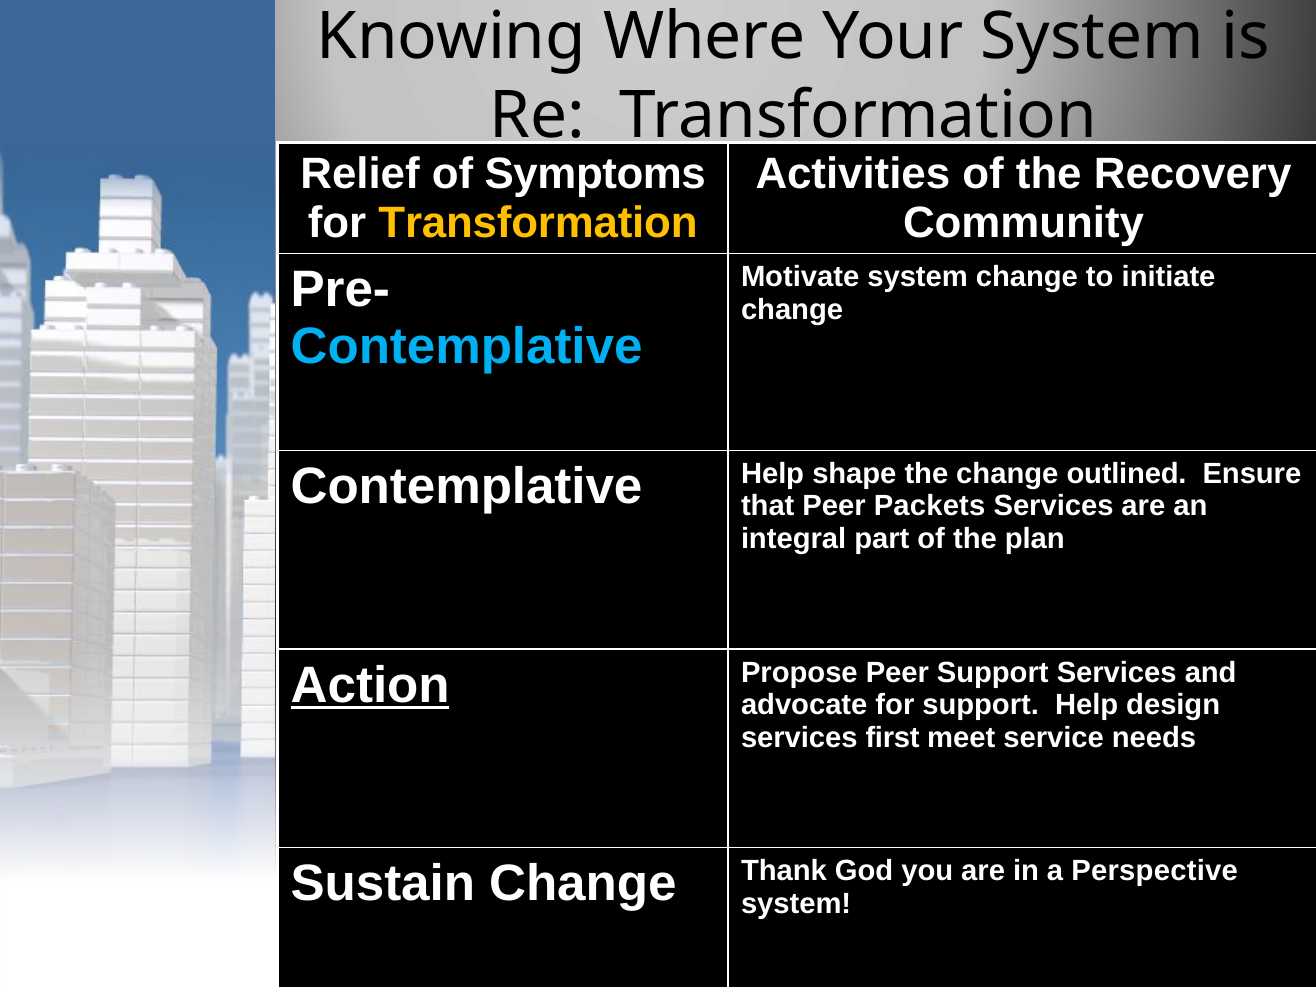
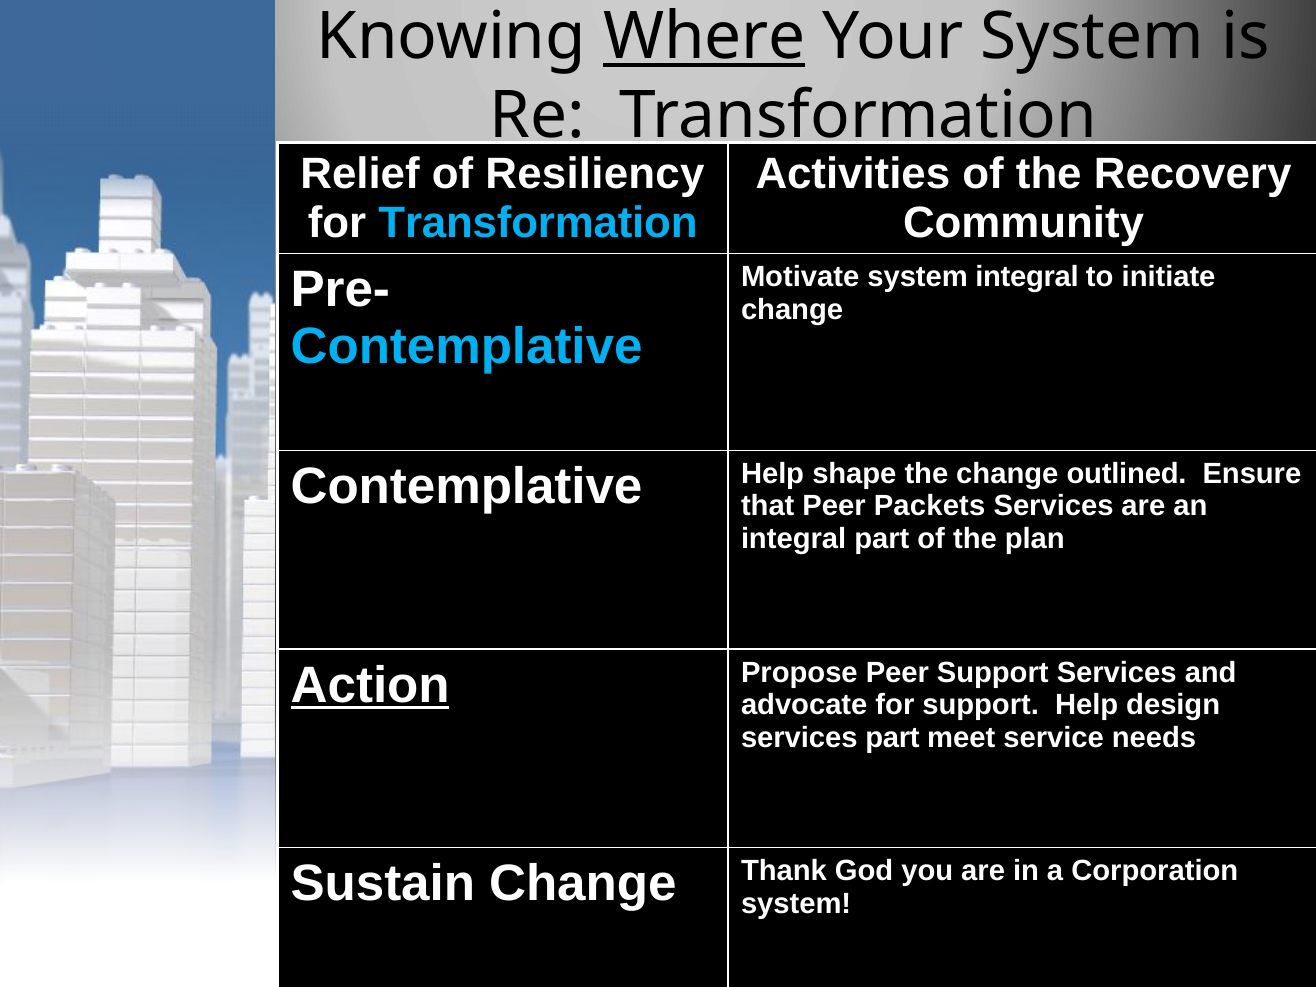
Where underline: none -> present
Symptoms: Symptoms -> Resiliency
Transformation at (538, 223) colour: yellow -> light blue
system change: change -> integral
services first: first -> part
Perspective: Perspective -> Corporation
